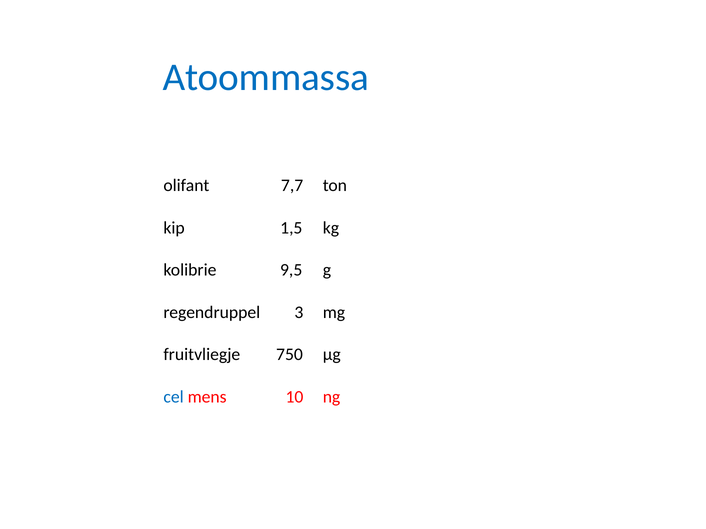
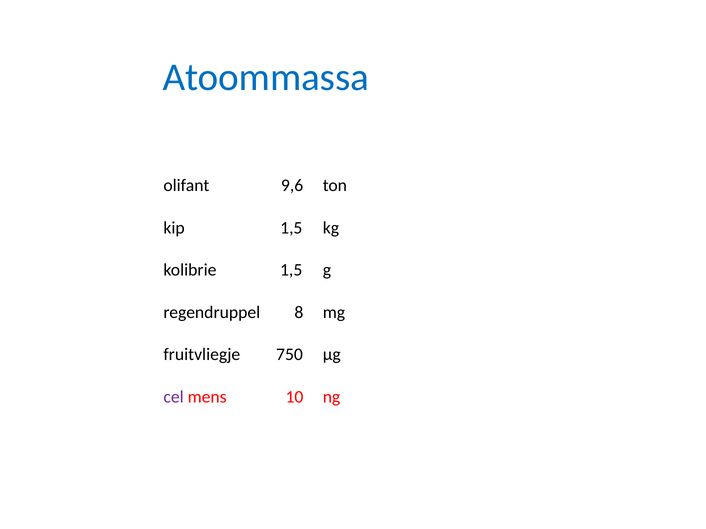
7,7: 7,7 -> 9,6
kolibrie 9,5: 9,5 -> 1,5
3: 3 -> 8
cel colour: blue -> purple
